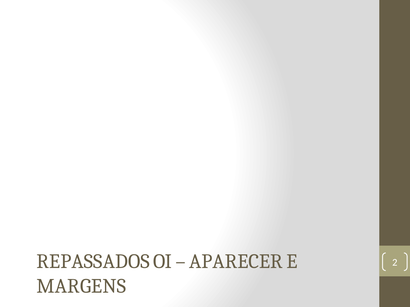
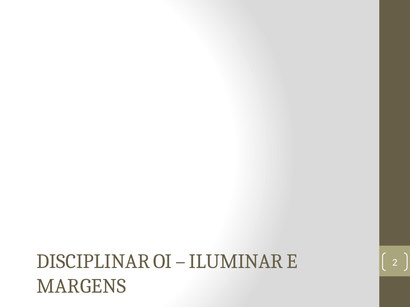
REPASSADOS: REPASSADOS -> DISCIPLINAR
APARECER: APARECER -> ILUMINAR
